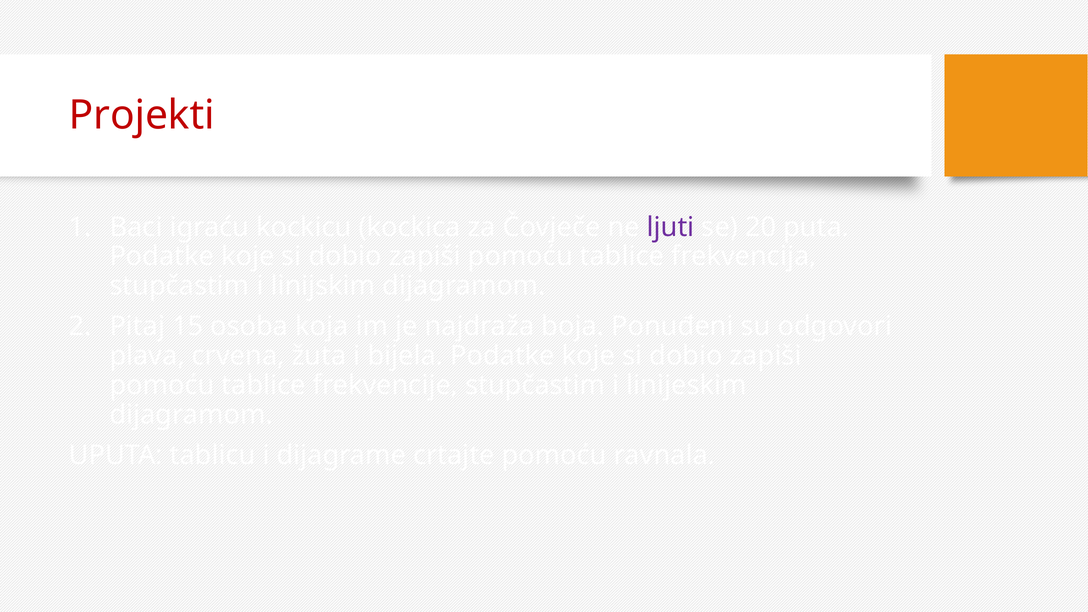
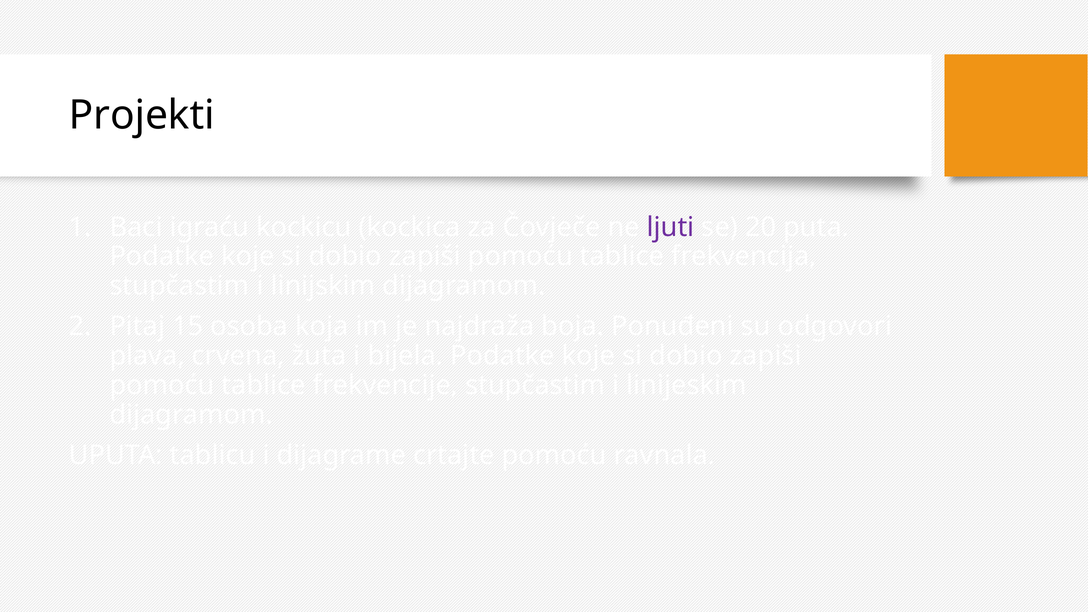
Projekti colour: red -> black
